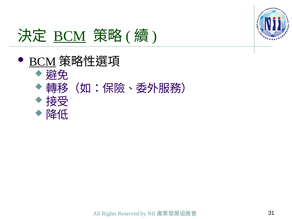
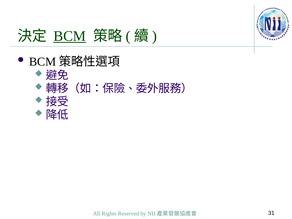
BCM at (43, 62) underline: present -> none
